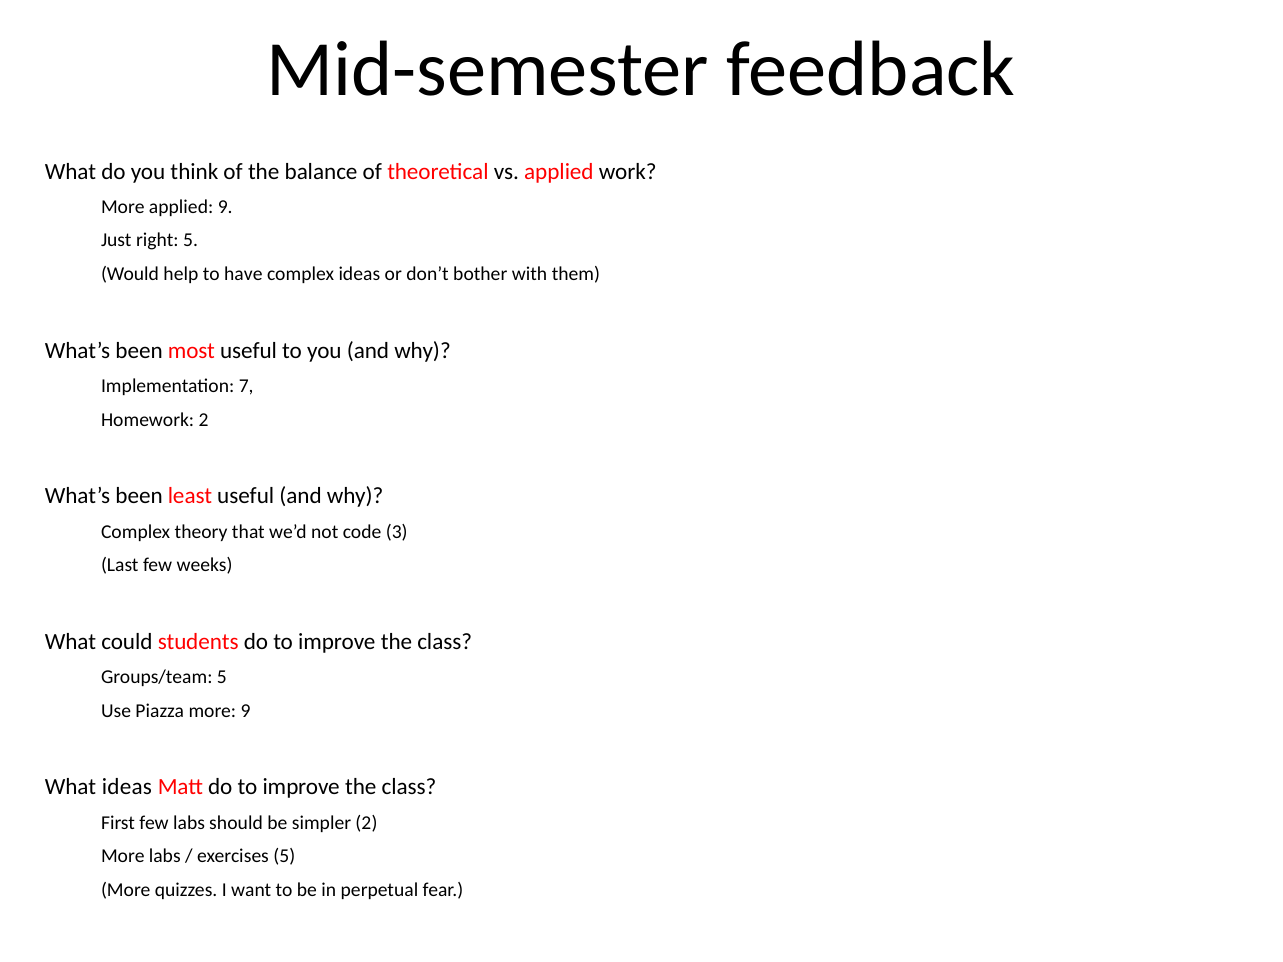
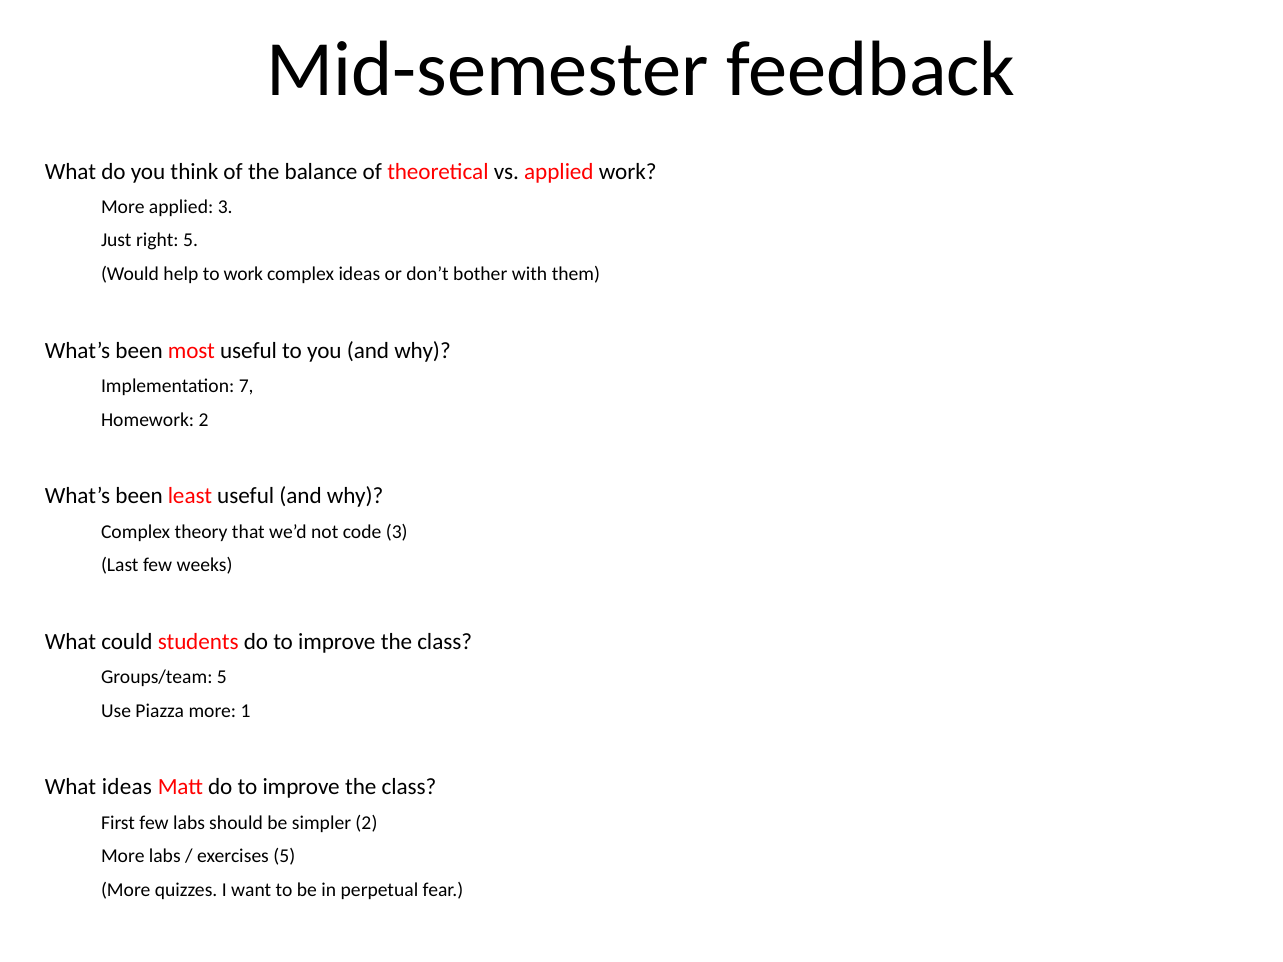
applied 9: 9 -> 3
to have: have -> work
more 9: 9 -> 1
